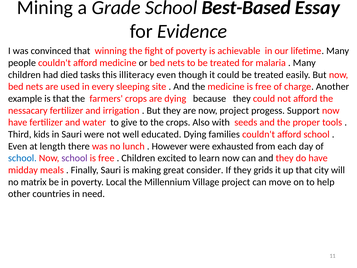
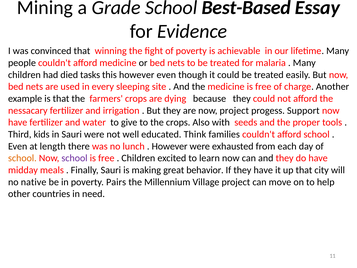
this illiteracy: illiteracy -> however
educated Dying: Dying -> Think
school at (22, 158) colour: blue -> orange
consider: consider -> behavior
they grids: grids -> have
matrix: matrix -> native
Local: Local -> Pairs
